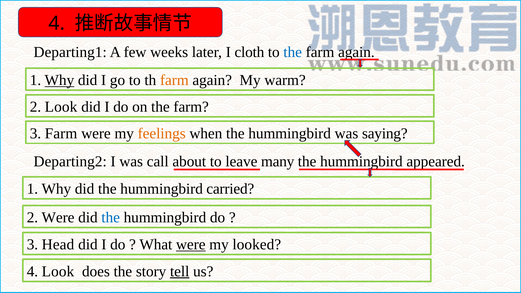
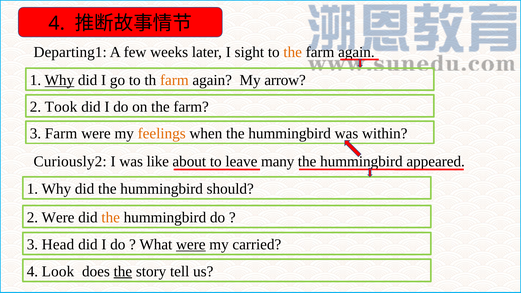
cloth: cloth -> sight
the at (293, 52) colour: blue -> orange
warm: warm -> arrow
2 Look: Look -> Took
saying: saying -> within
Departing2: Departing2 -> Curiously2
call: call -> like
carried: carried -> should
the at (111, 218) colour: blue -> orange
looked: looked -> carried
the at (123, 271) underline: none -> present
tell underline: present -> none
